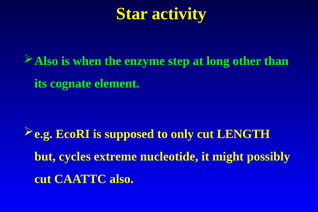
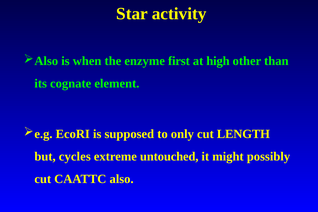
step: step -> first
long: long -> high
nucleotide: nucleotide -> untouched
